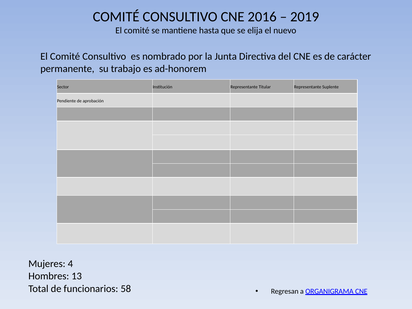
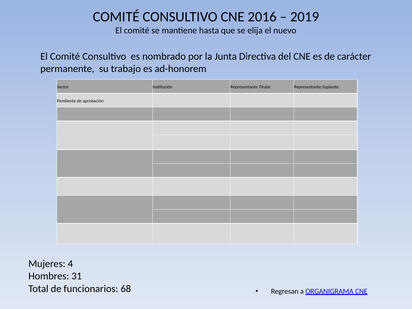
13: 13 -> 31
58: 58 -> 68
